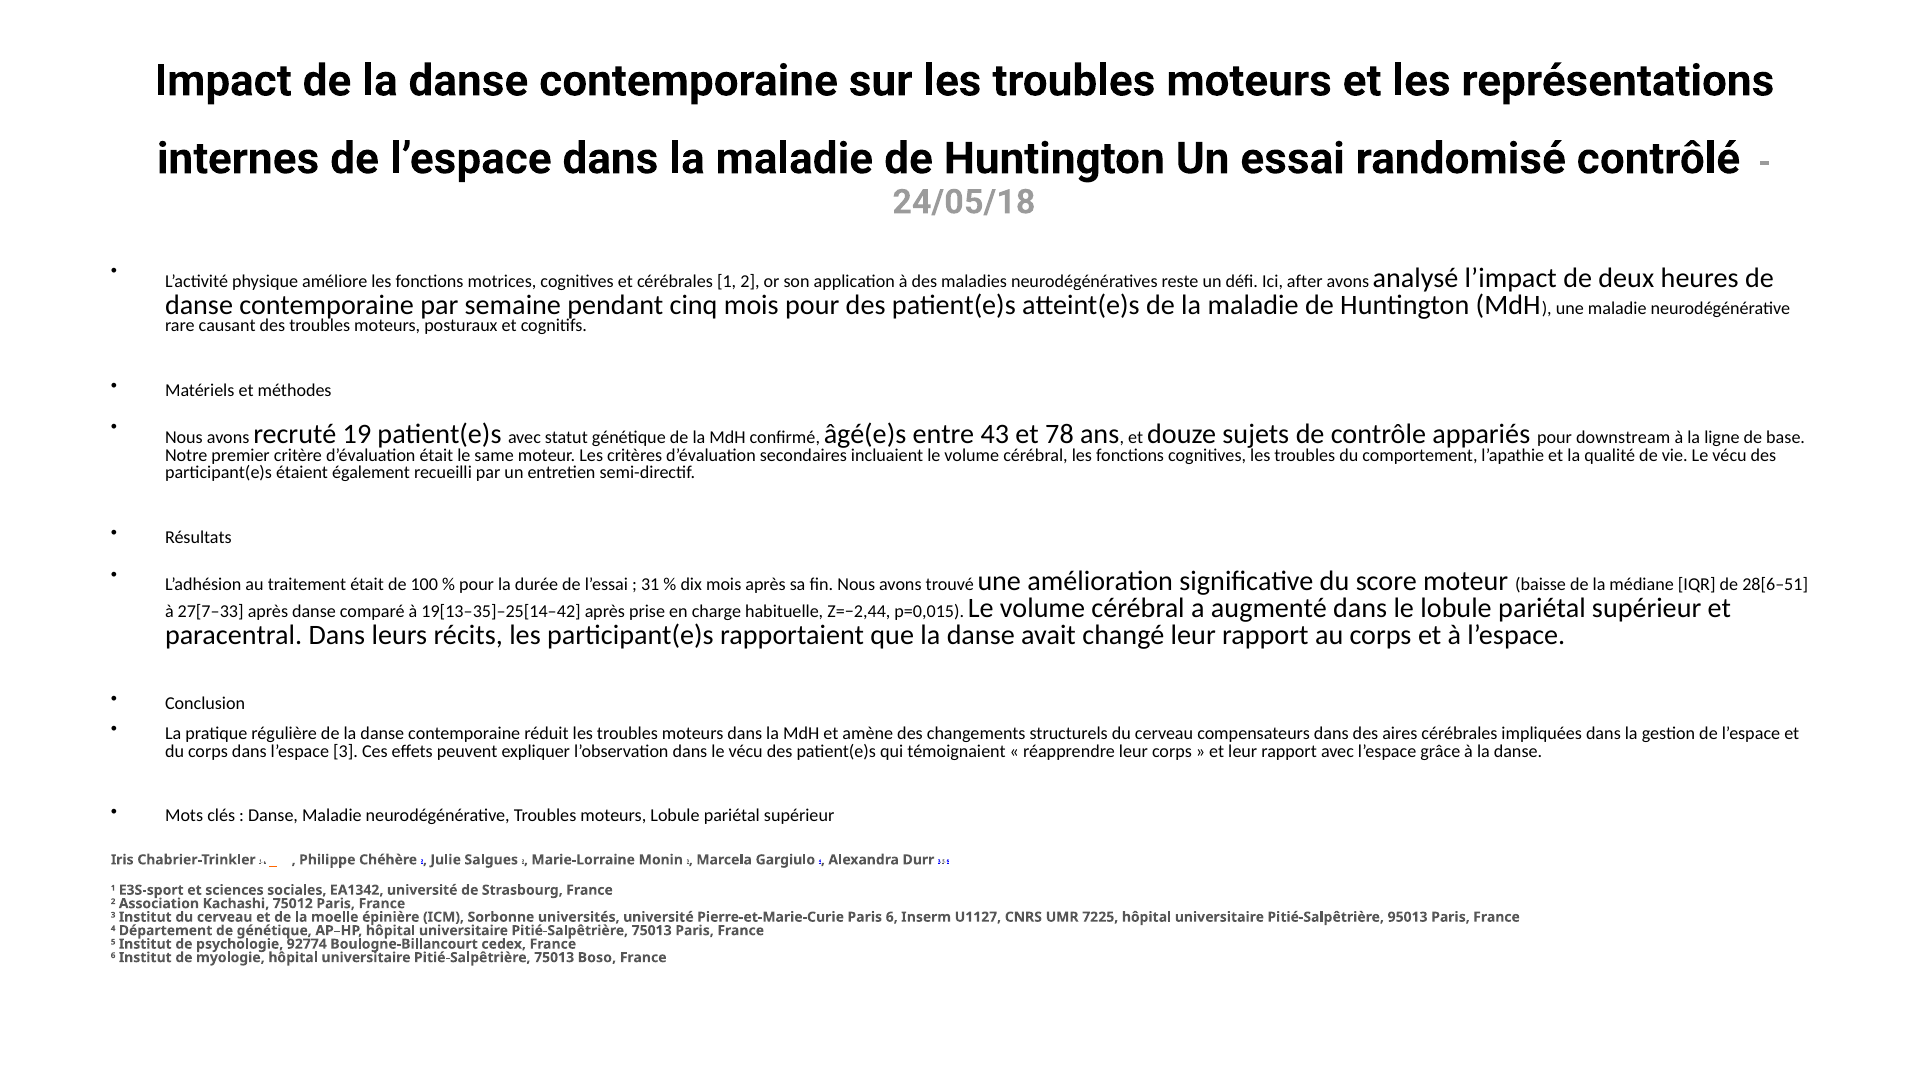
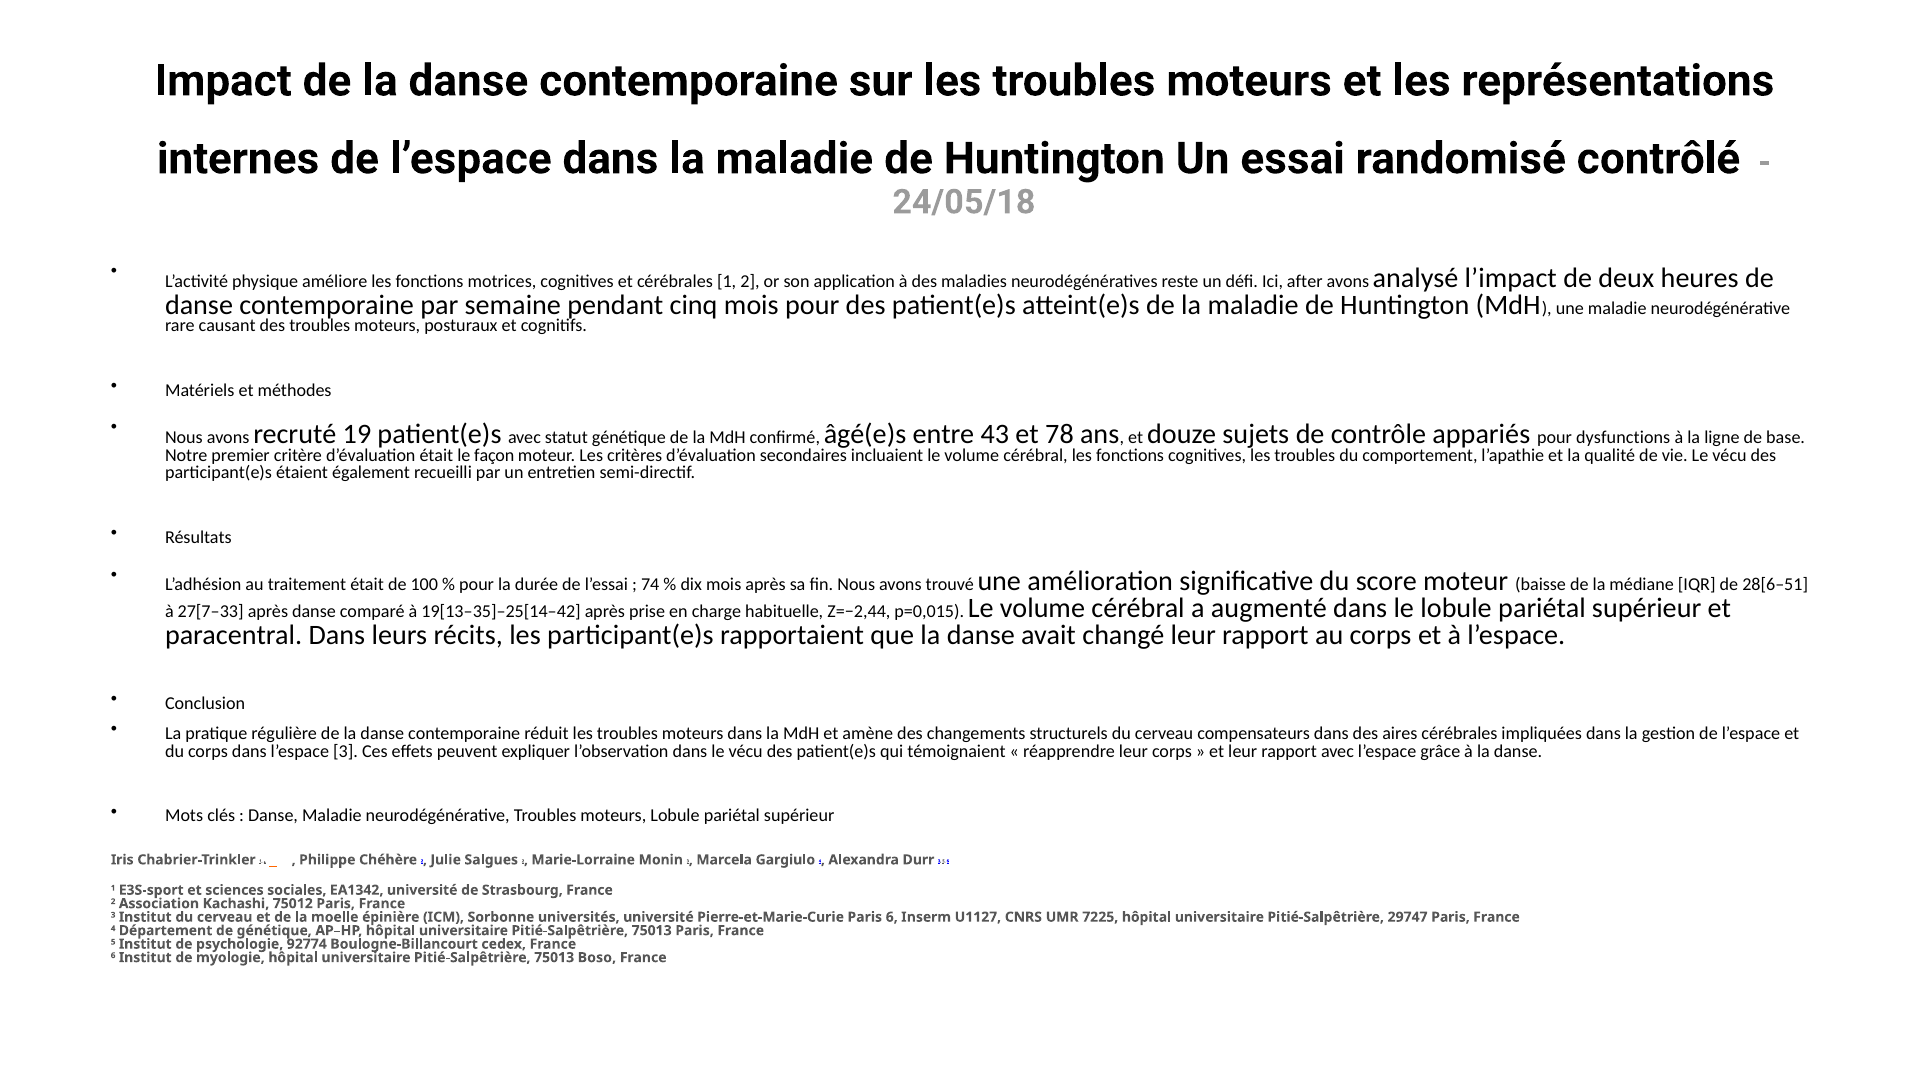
downstream: downstream -> dysfunctions
same: same -> façon
31: 31 -> 74
95013: 95013 -> 29747
